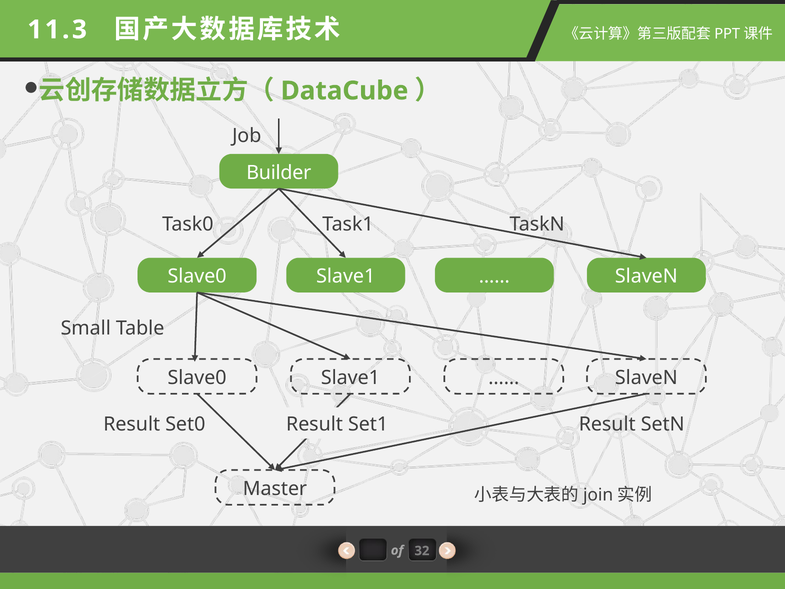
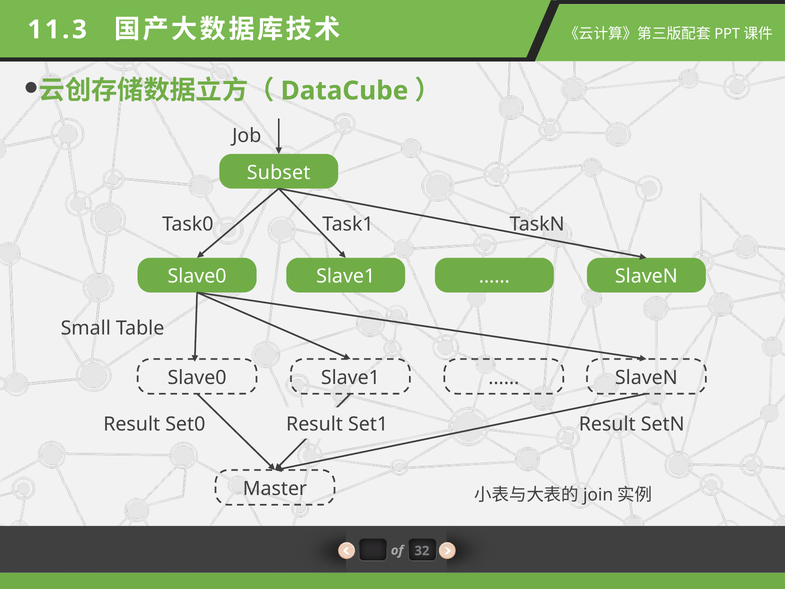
Builder: Builder -> Subset
